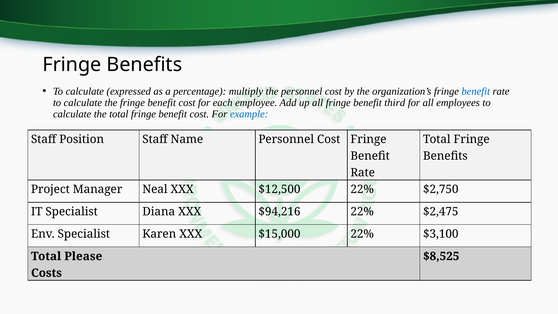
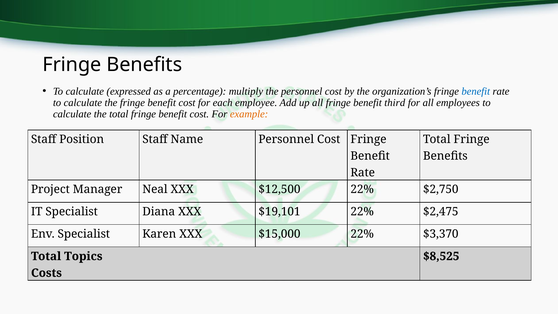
example colour: blue -> orange
$94,216: $94,216 -> $19,101
$3,100: $3,100 -> $3,370
Please: Please -> Topics
